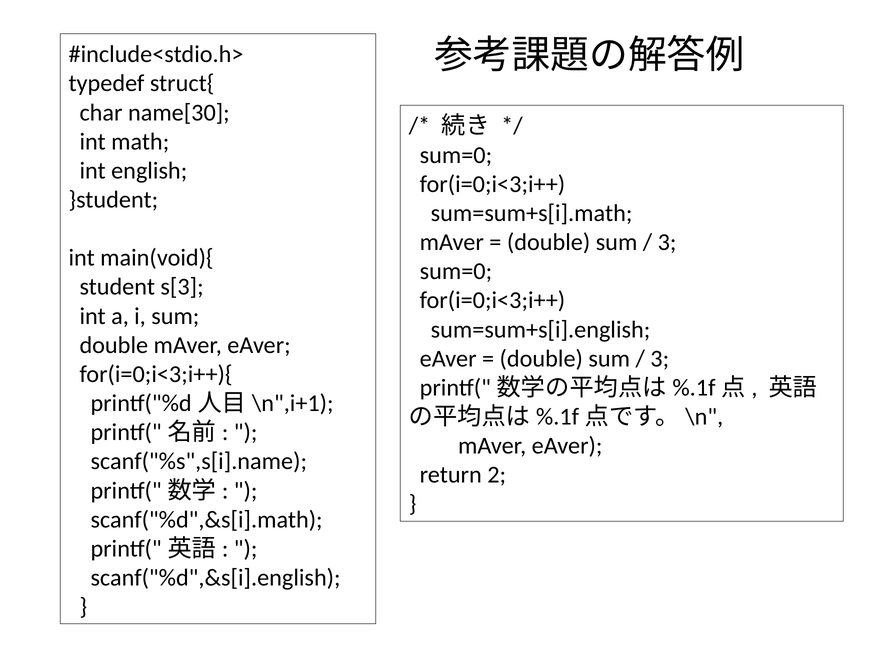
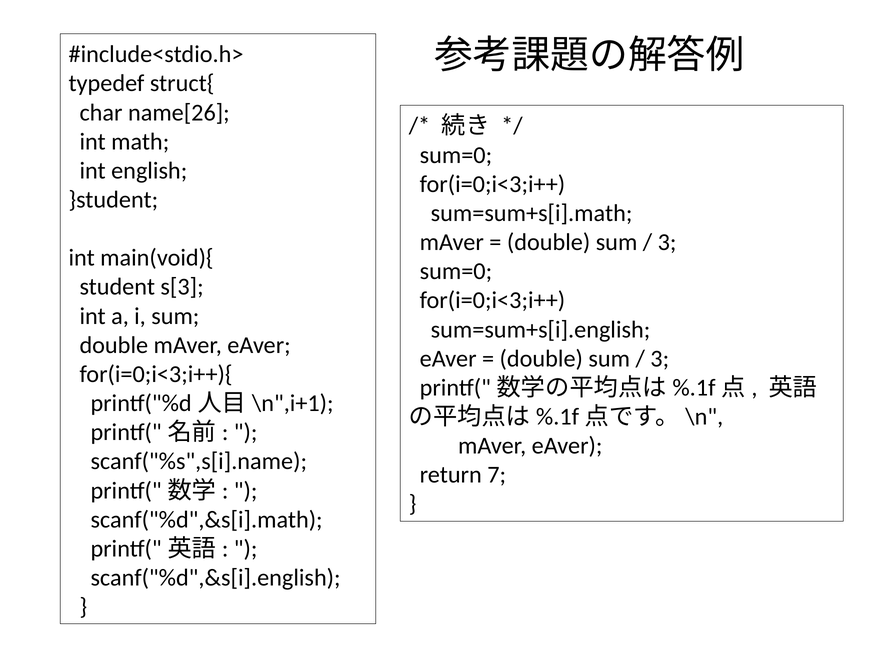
name[30: name[30 -> name[26
2: 2 -> 7
